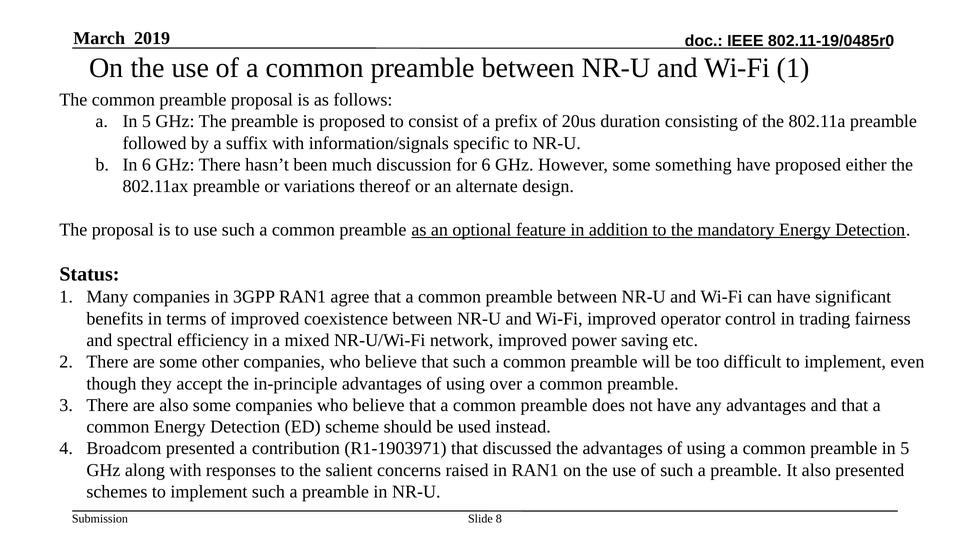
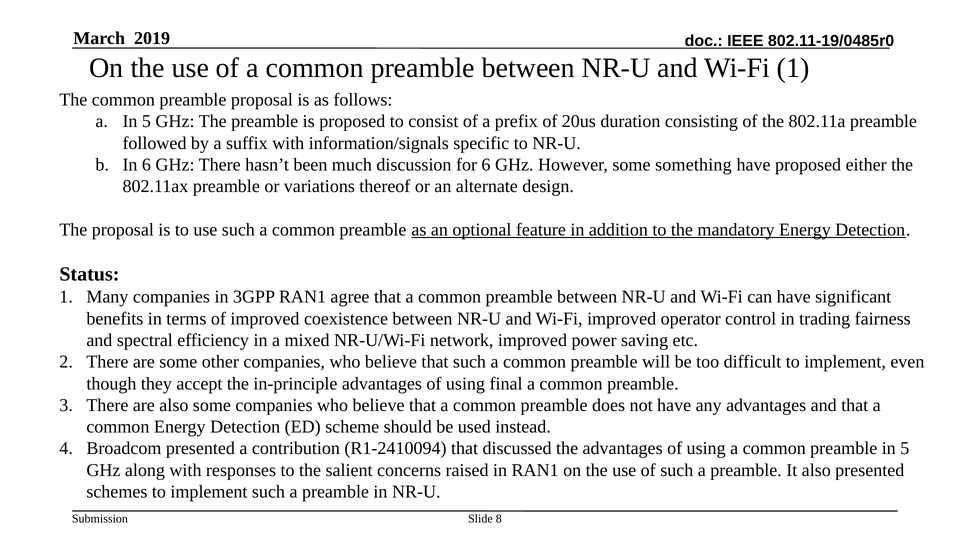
over: over -> final
R1-1903971: R1-1903971 -> R1-2410094
